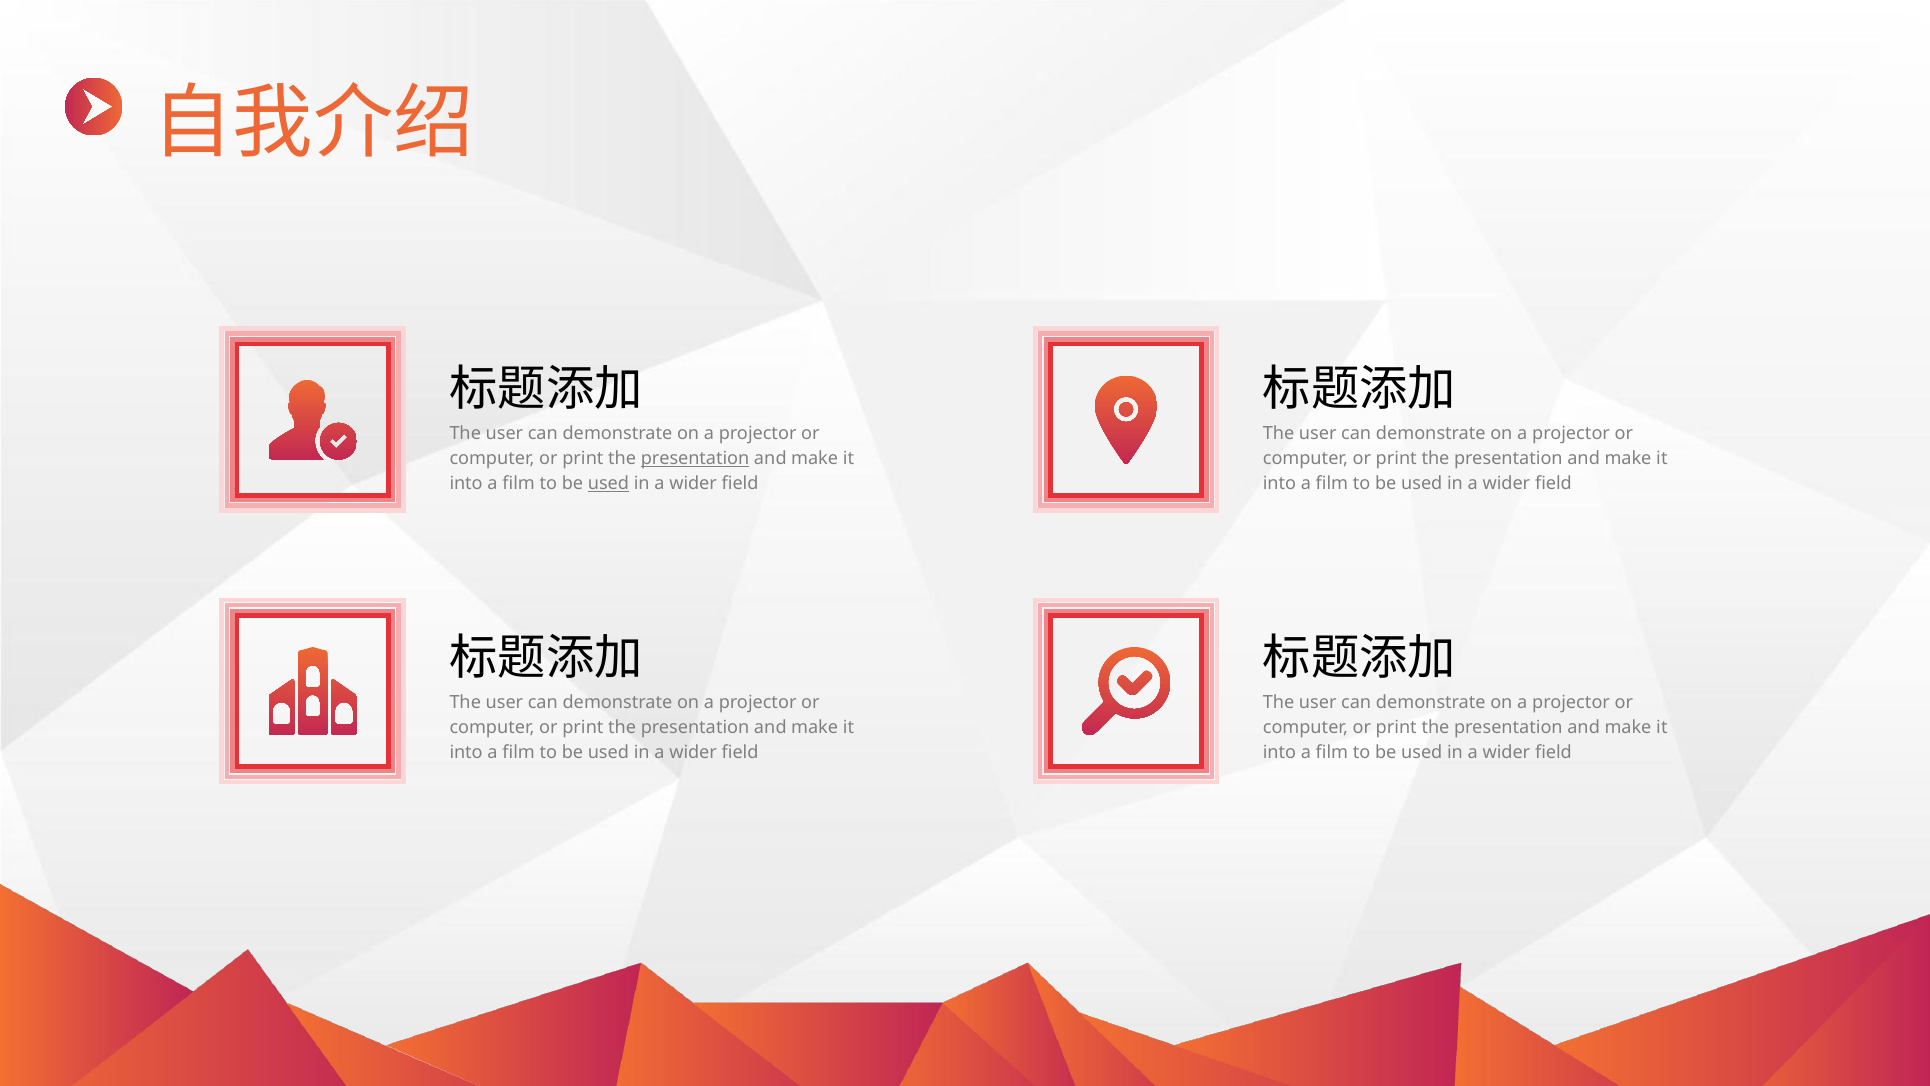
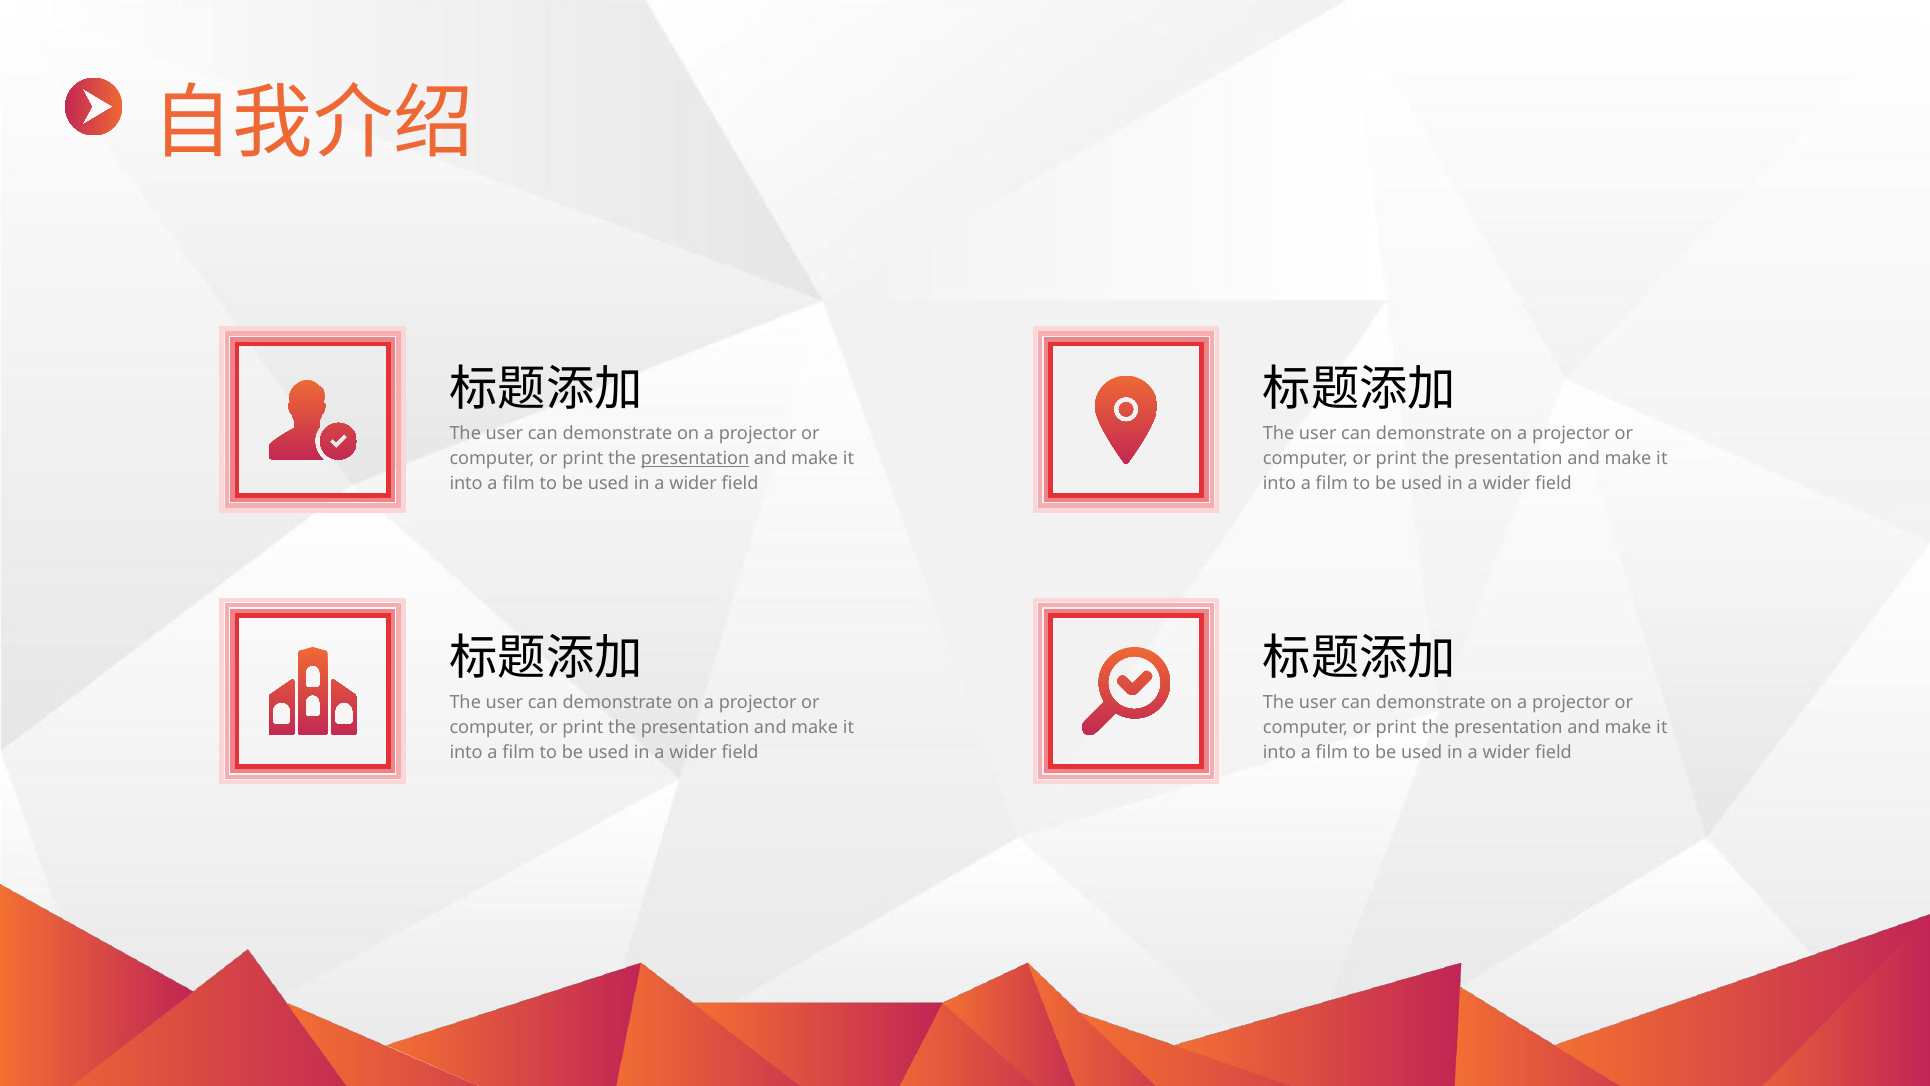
used at (608, 483) underline: present -> none
